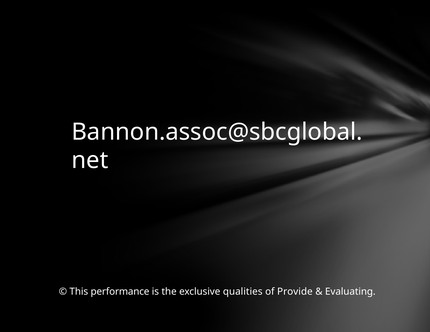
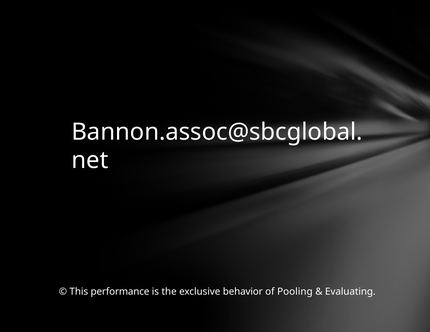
qualities: qualities -> behavior
Provide: Provide -> Pooling
